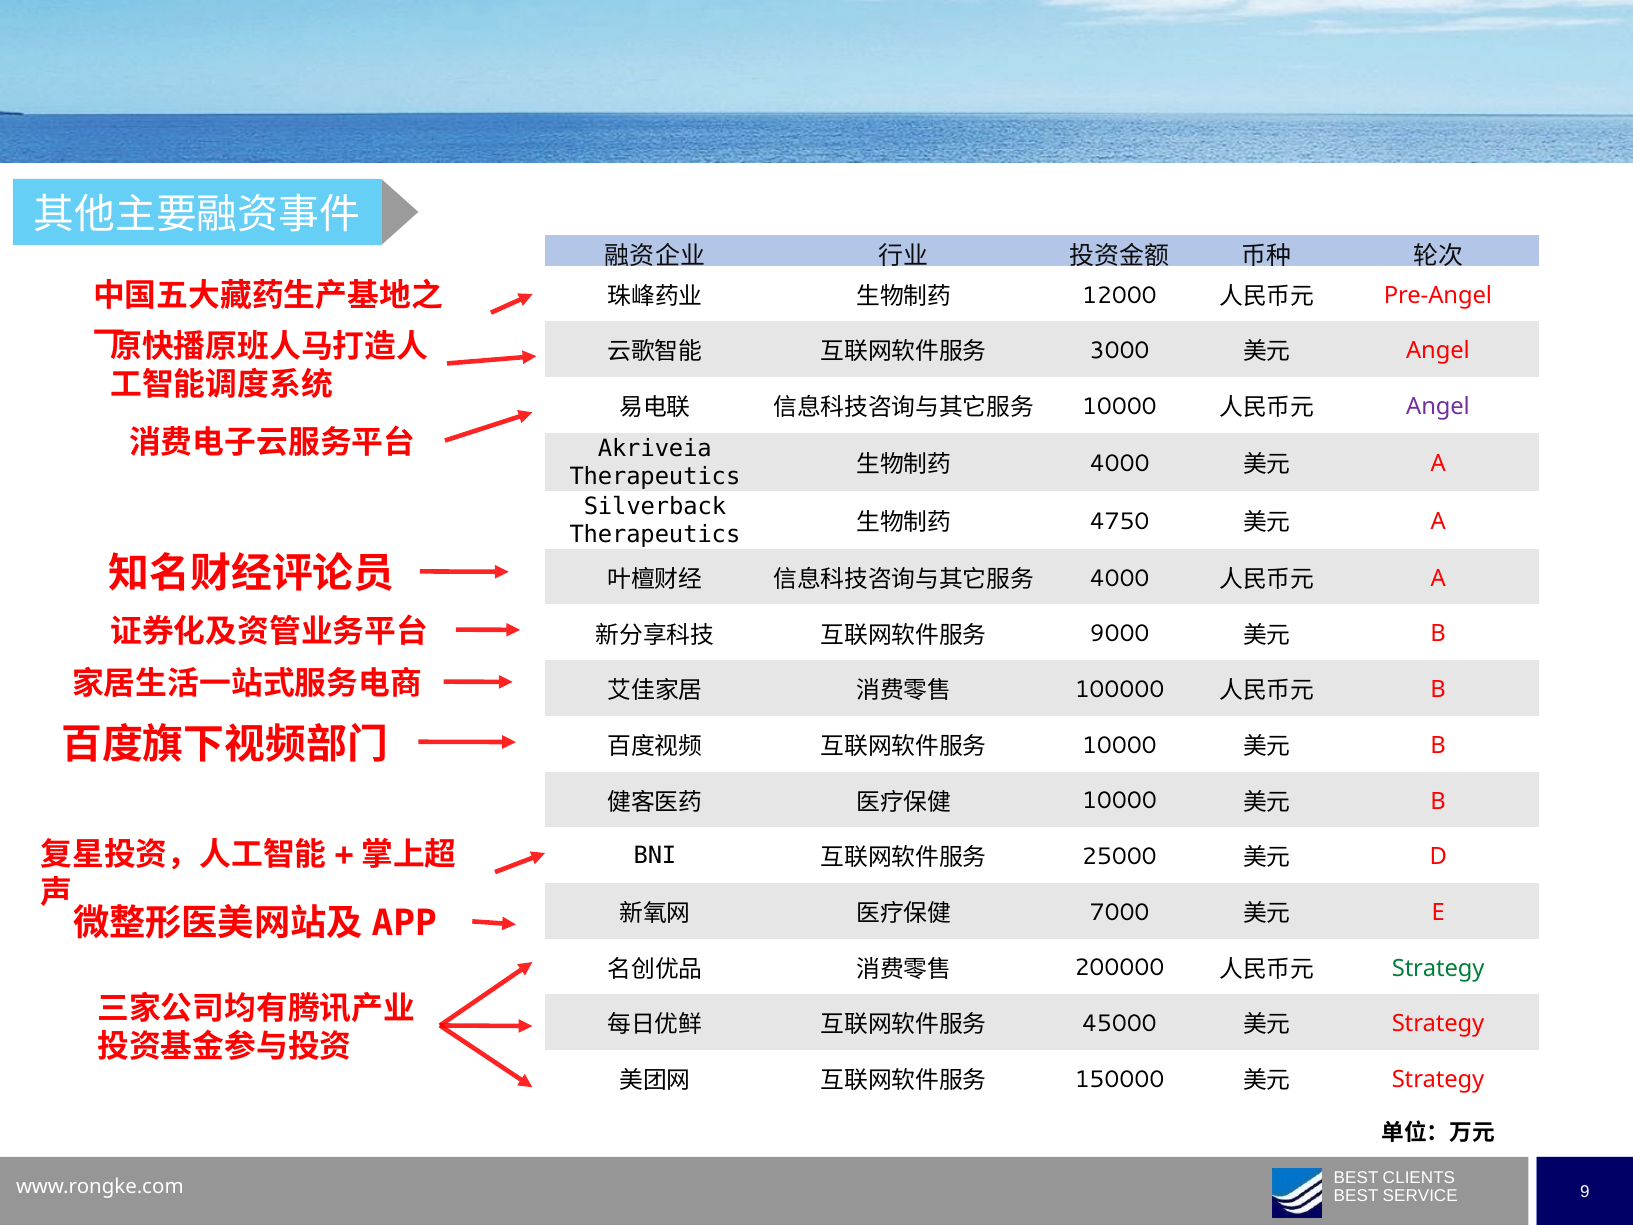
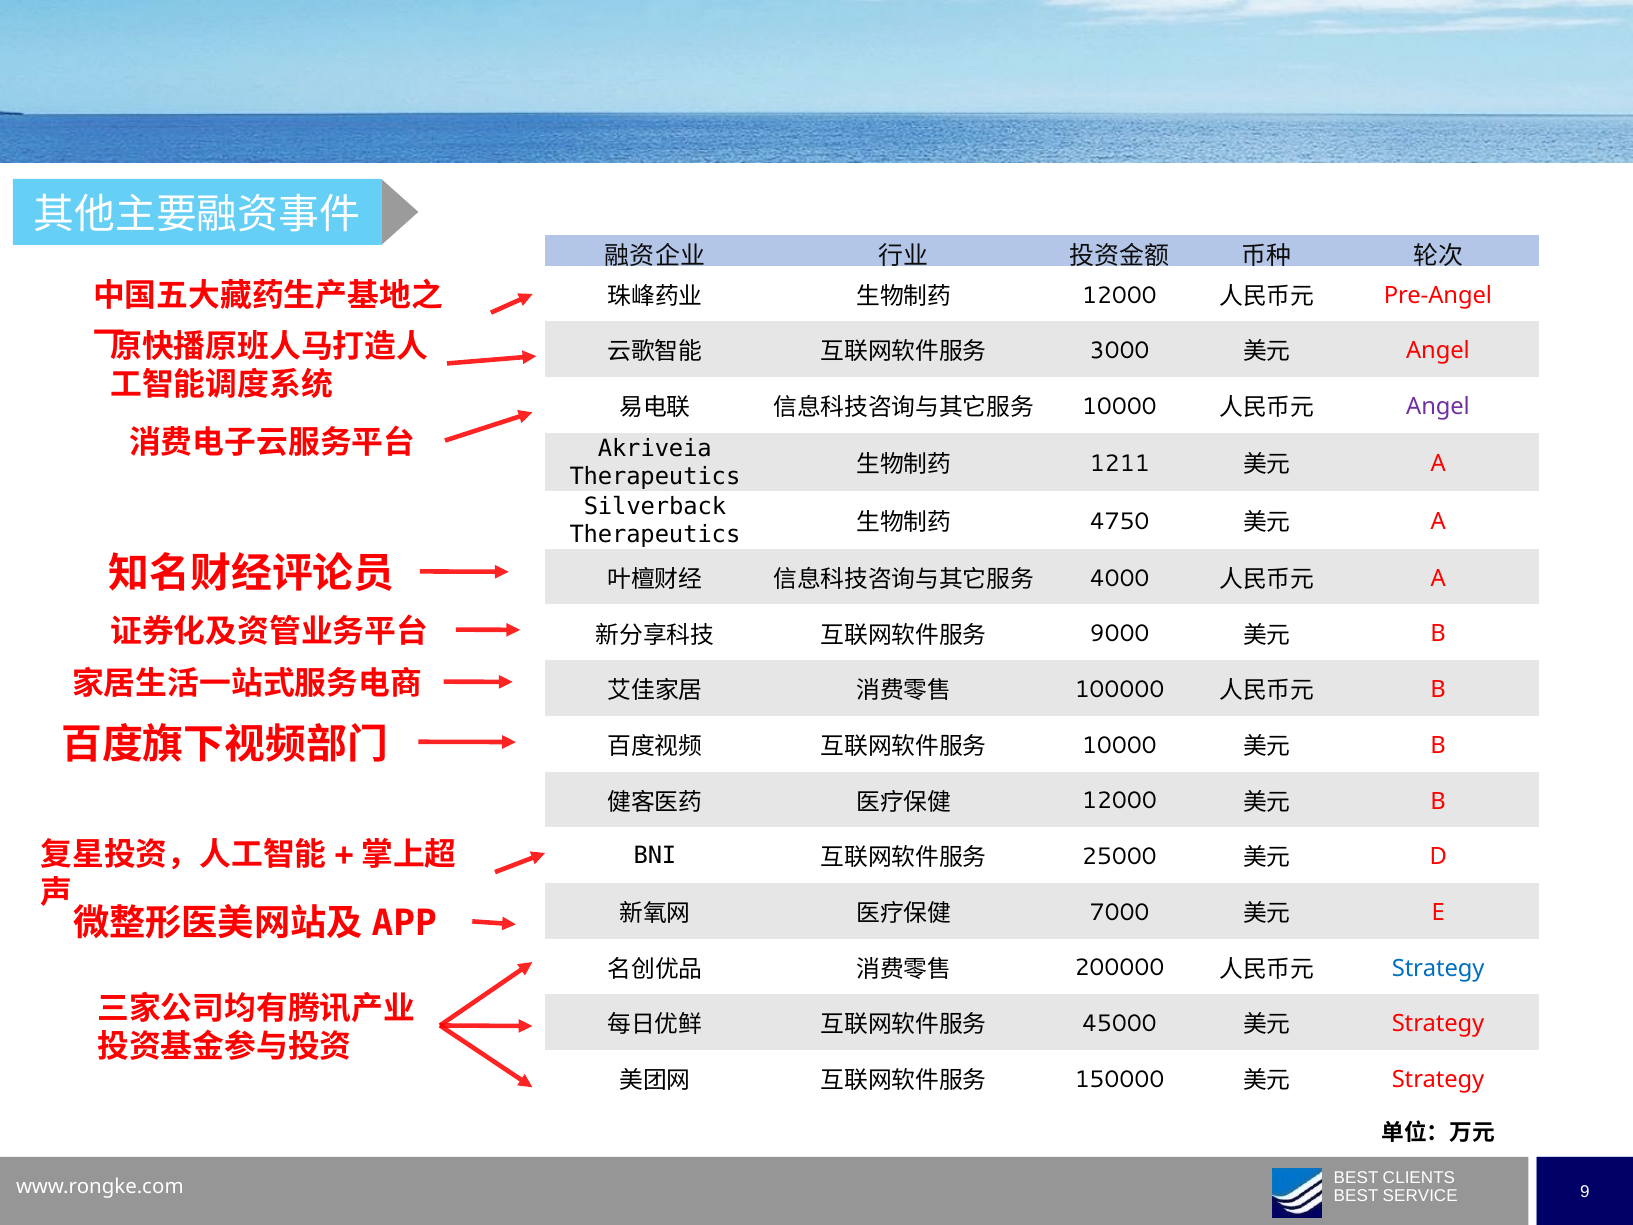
4000 at (1120, 463): 4000 -> 1211
10000 at (1119, 801): 10000 -> 12000
Strategy at (1438, 968) colour: green -> blue
